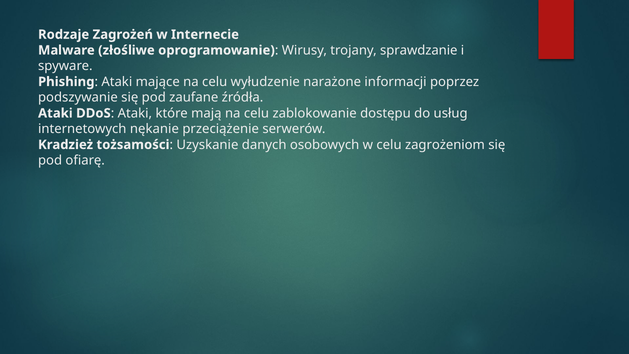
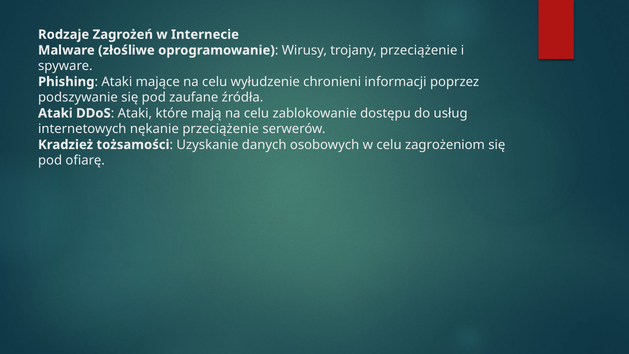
trojany sprawdzanie: sprawdzanie -> przeciążenie
narażone: narażone -> chronieni
